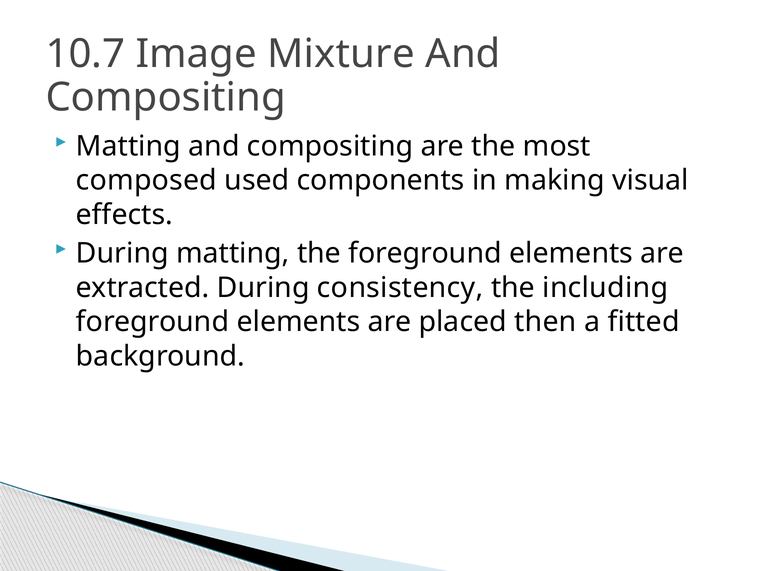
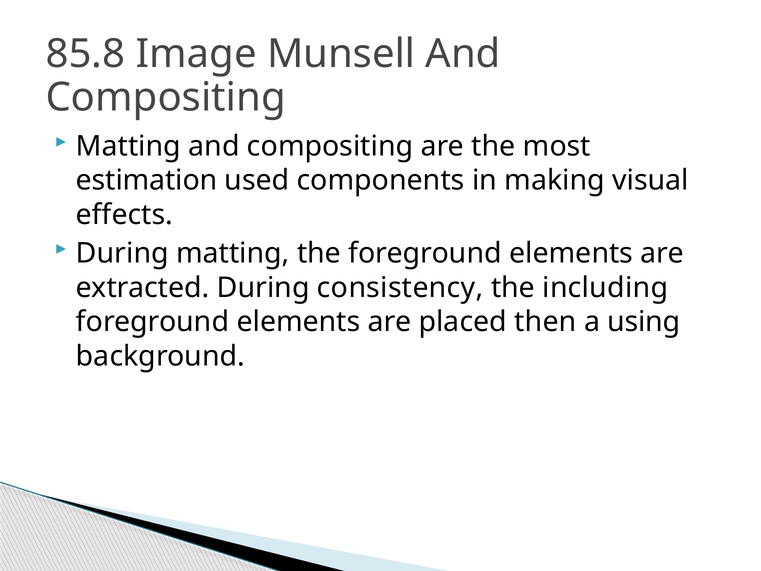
10.7: 10.7 -> 85.8
Mixture: Mixture -> Munsell
composed: composed -> estimation
fitted: fitted -> using
